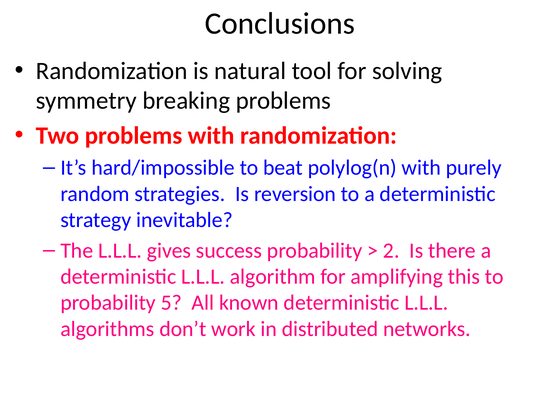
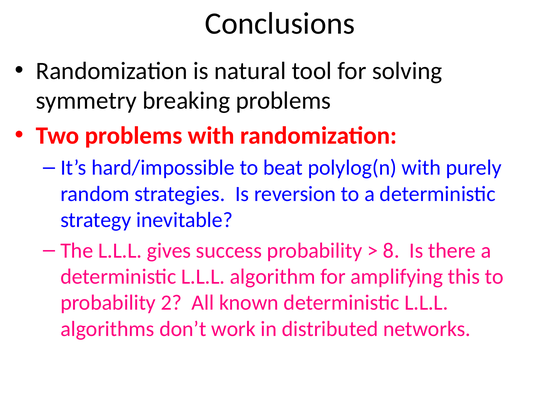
2: 2 -> 8
5: 5 -> 2
